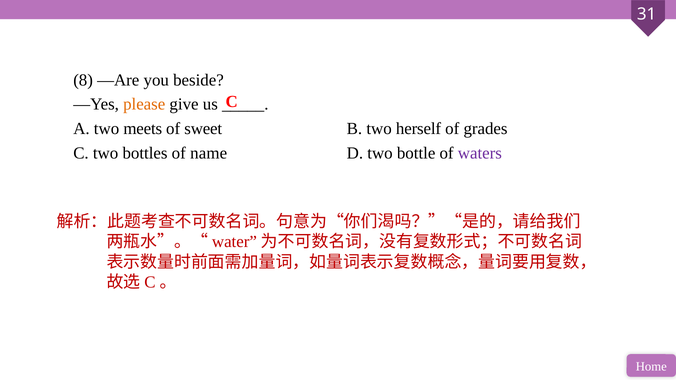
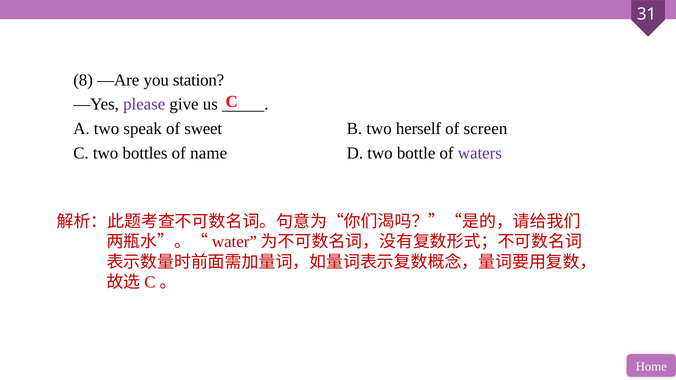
beside: beside -> station
please colour: orange -> purple
meets: meets -> speak
grades: grades -> screen
